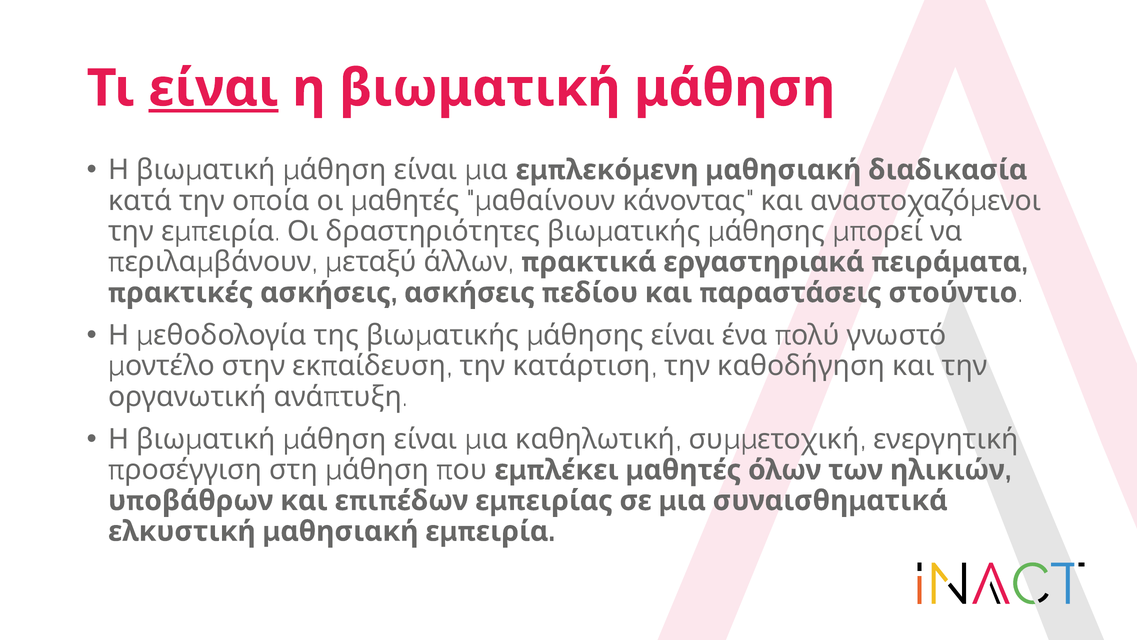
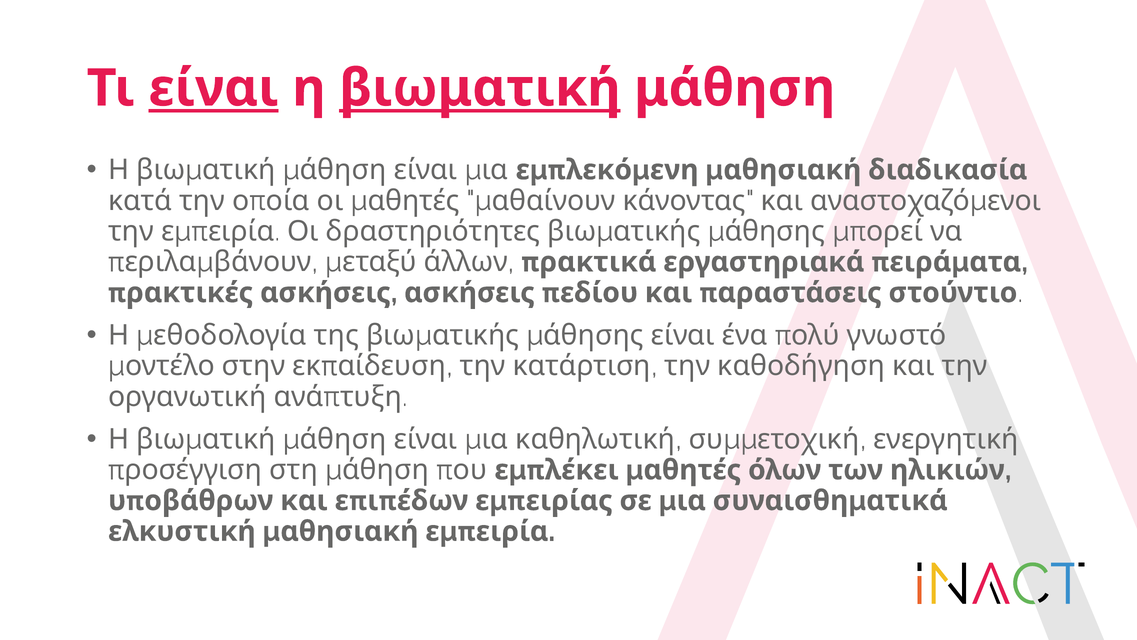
βιωματική underline: none -> present
